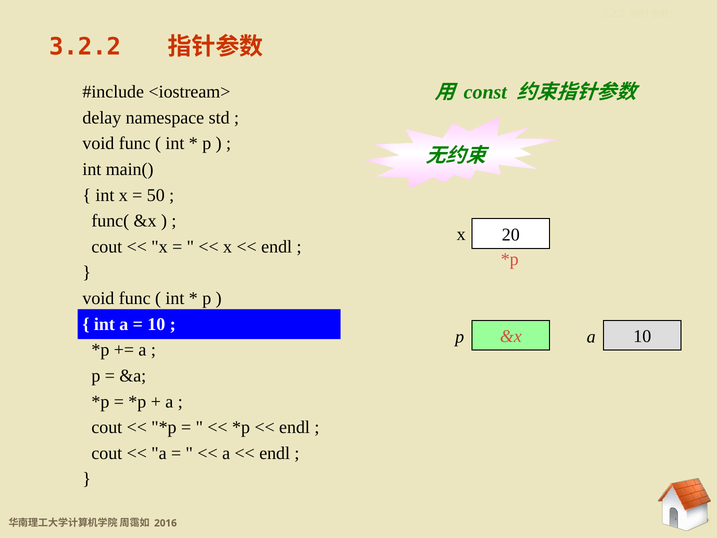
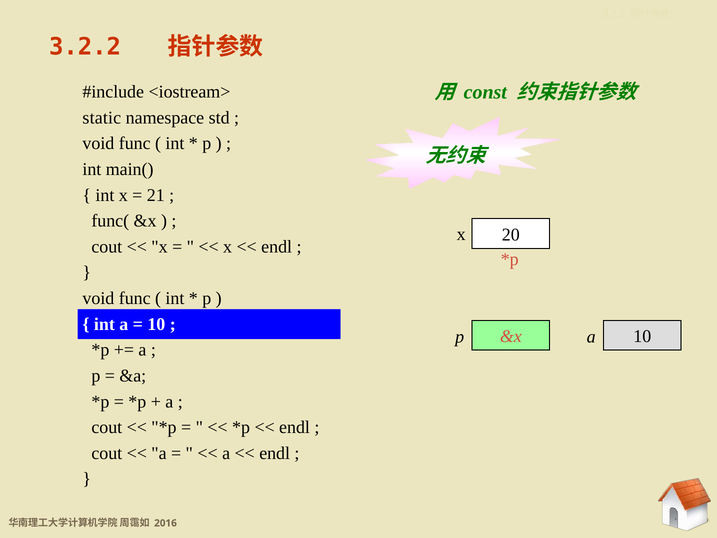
delay: delay -> static
50: 50 -> 21
